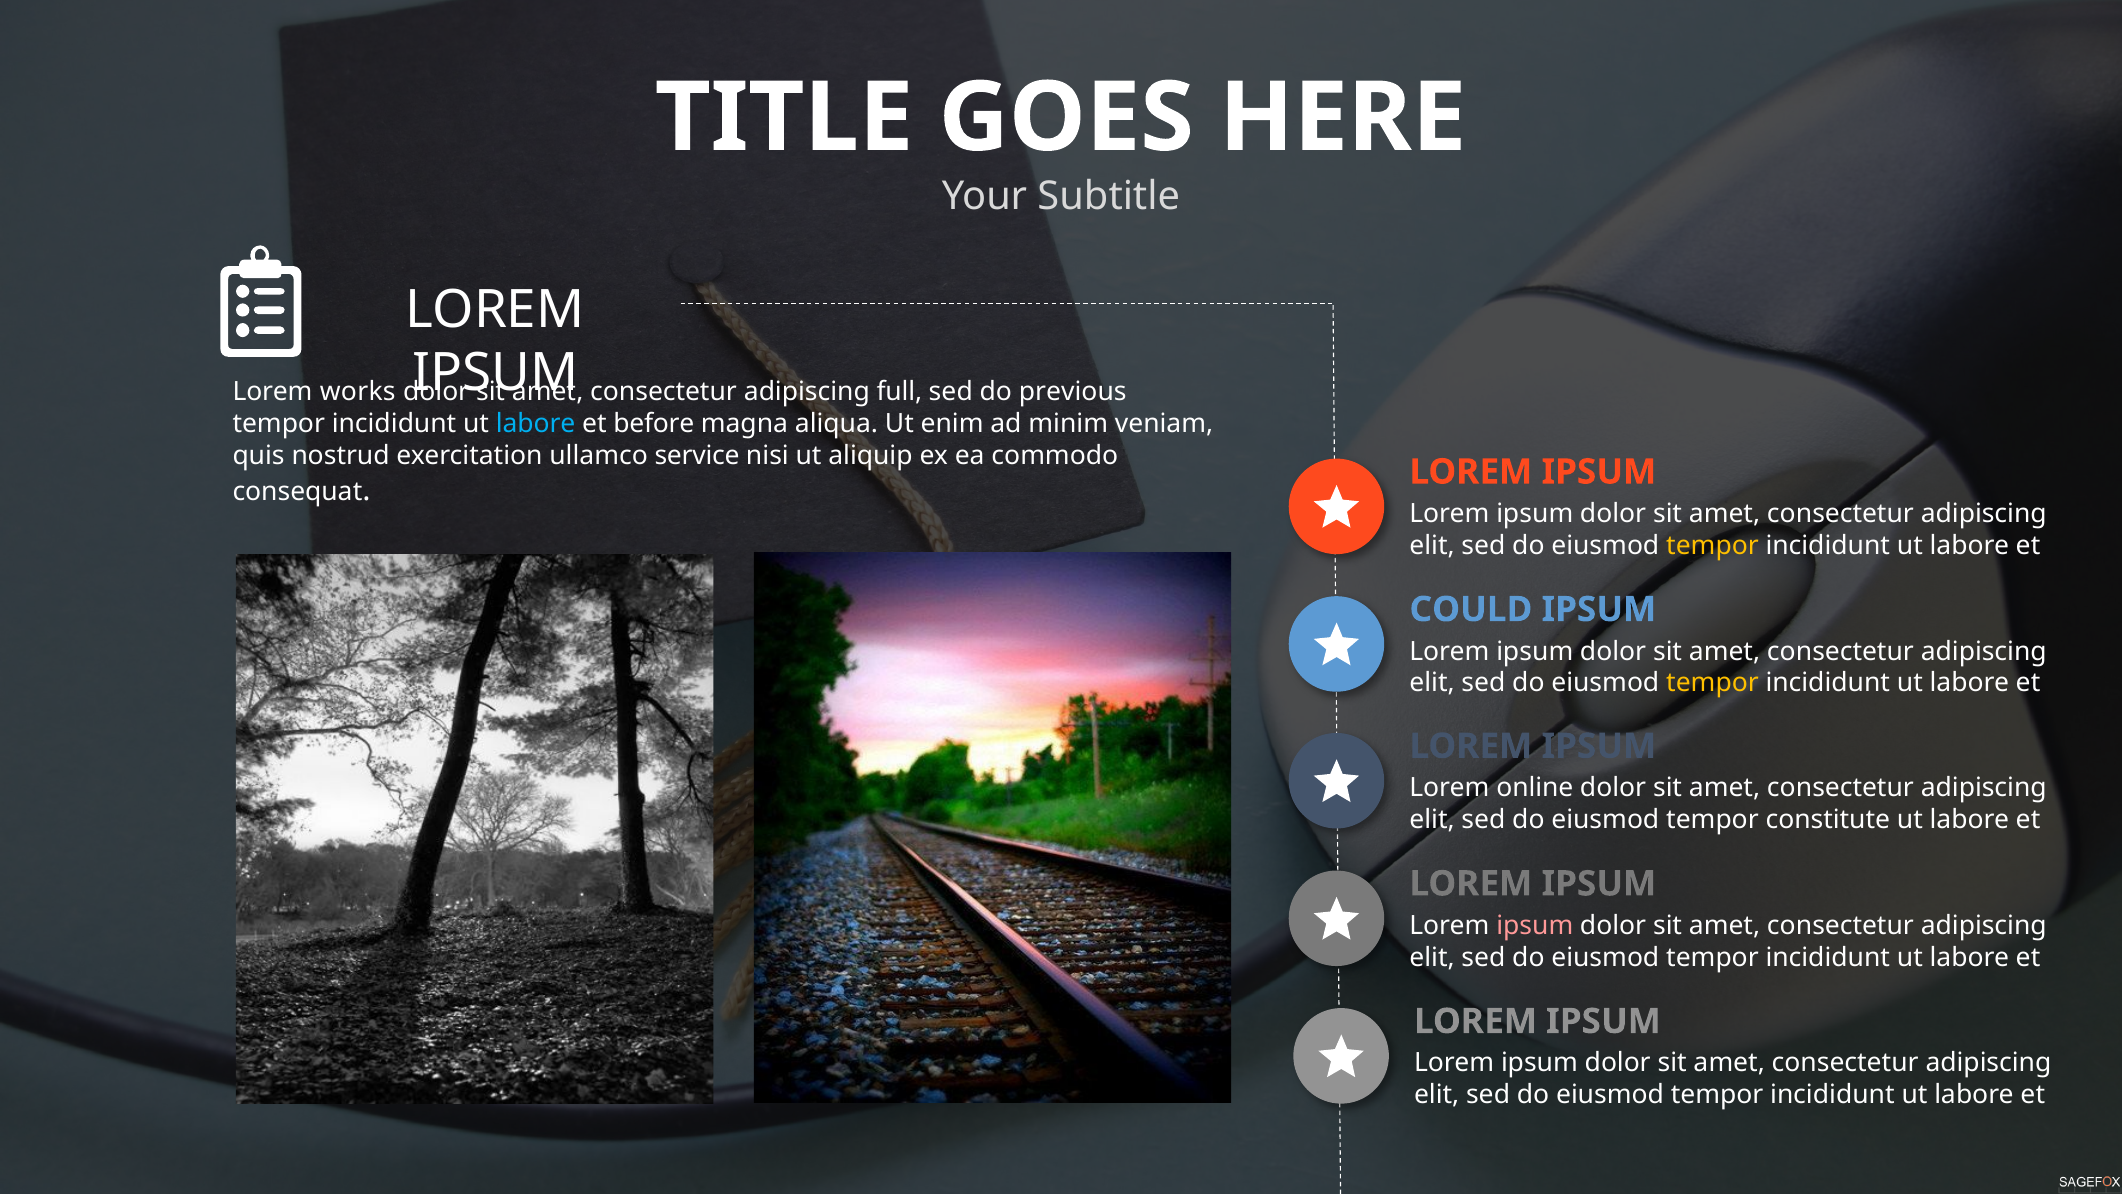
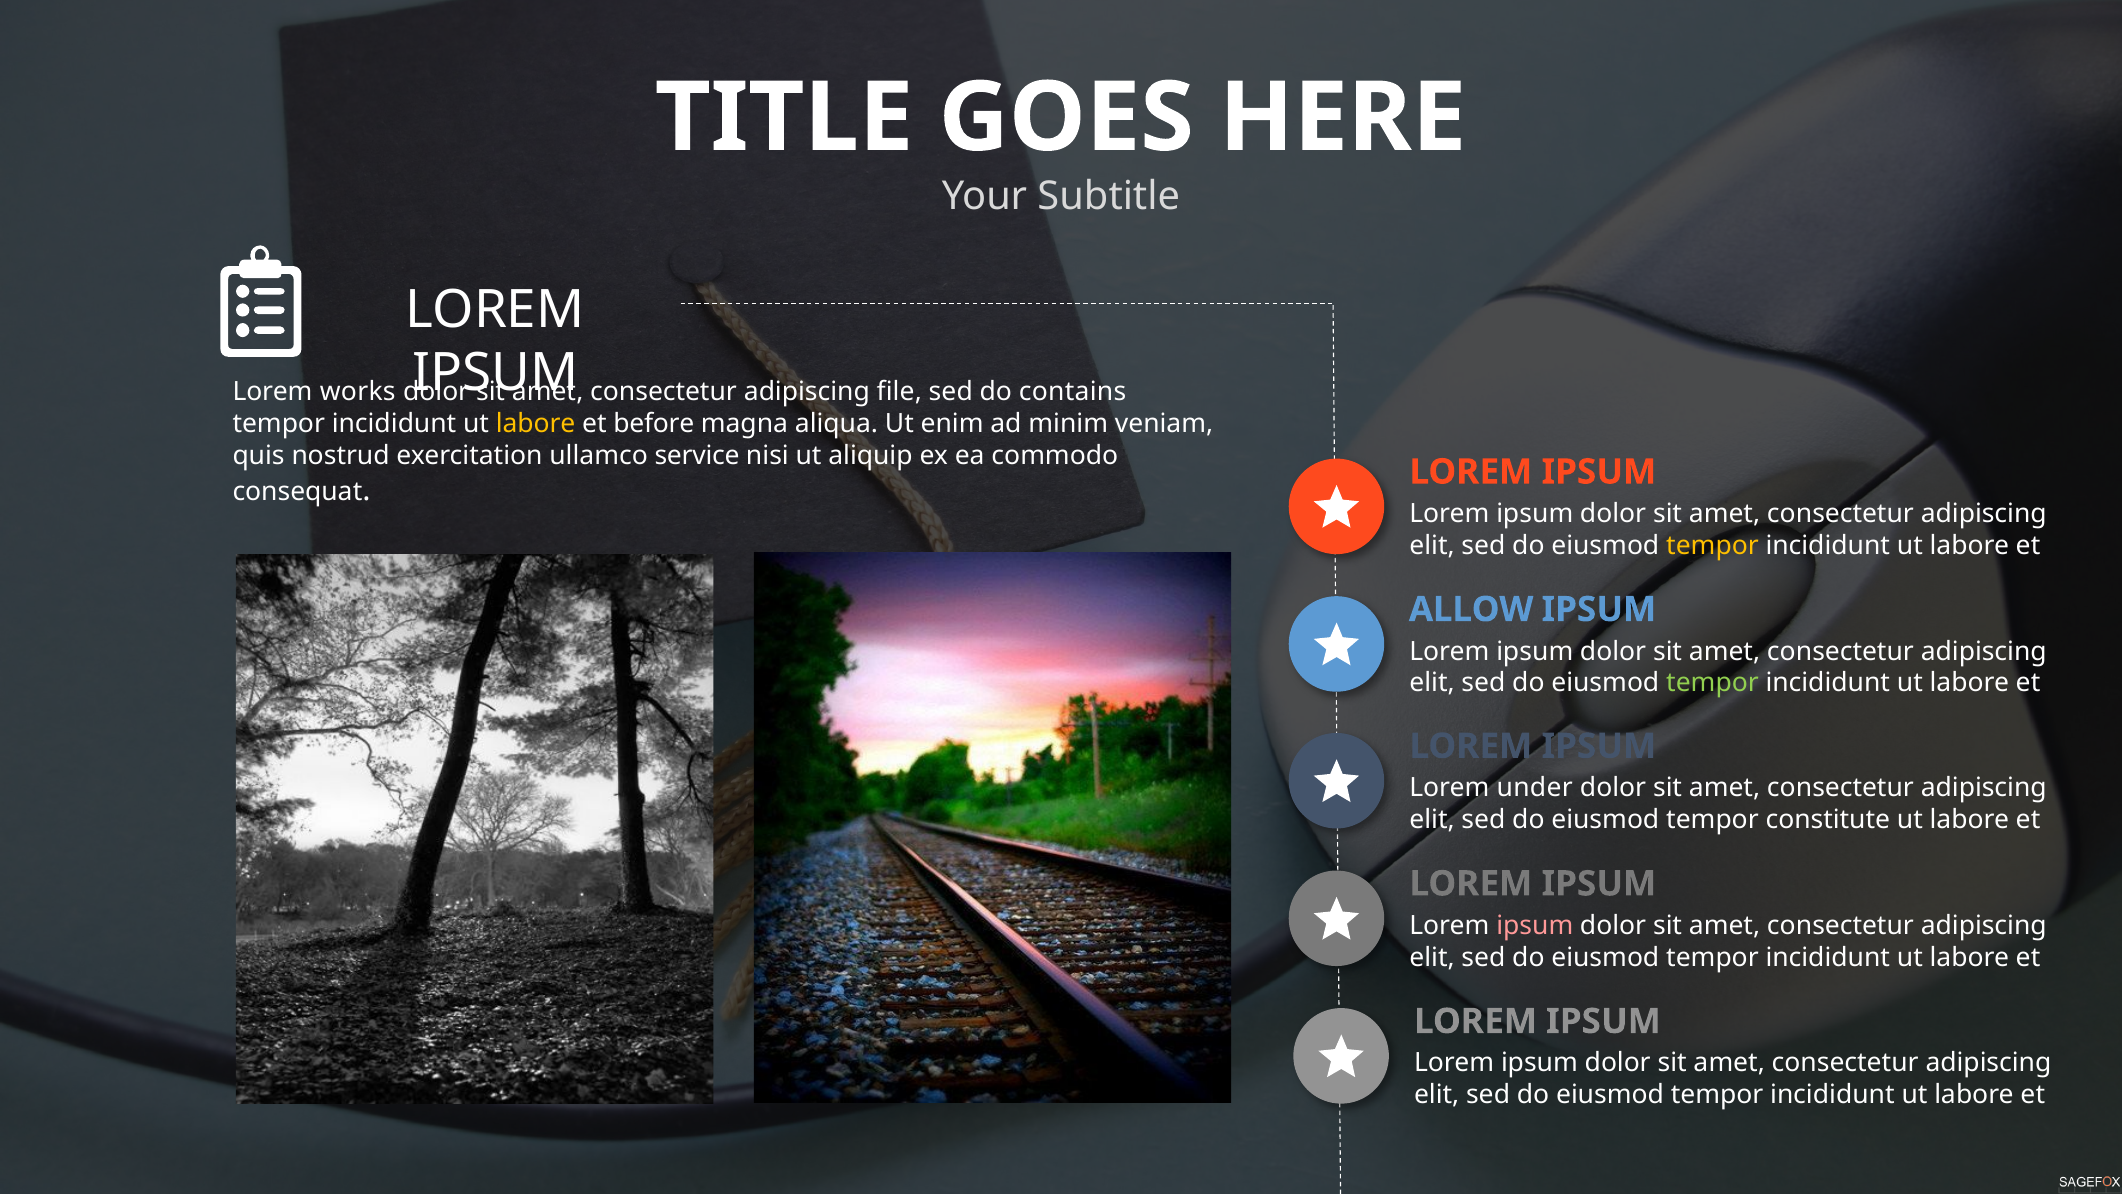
full: full -> file
previous: previous -> contains
labore at (536, 423) colour: light blue -> yellow
COULD: COULD -> ALLOW
tempor at (1713, 683) colour: yellow -> light green
online: online -> under
